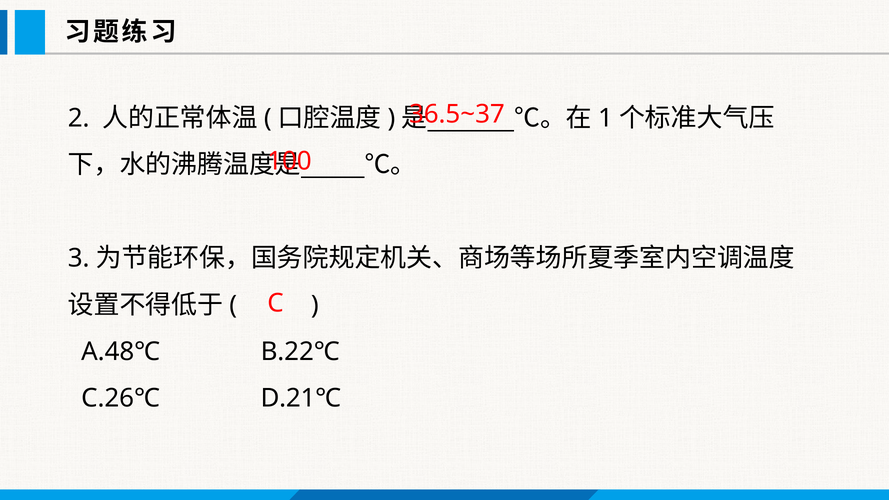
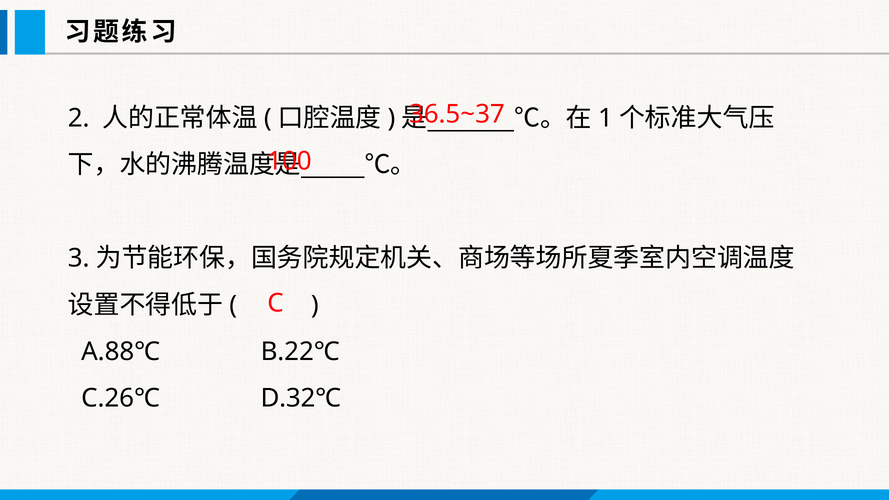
A.48℃: A.48℃ -> A.88℃
D.21℃: D.21℃ -> D.32℃
